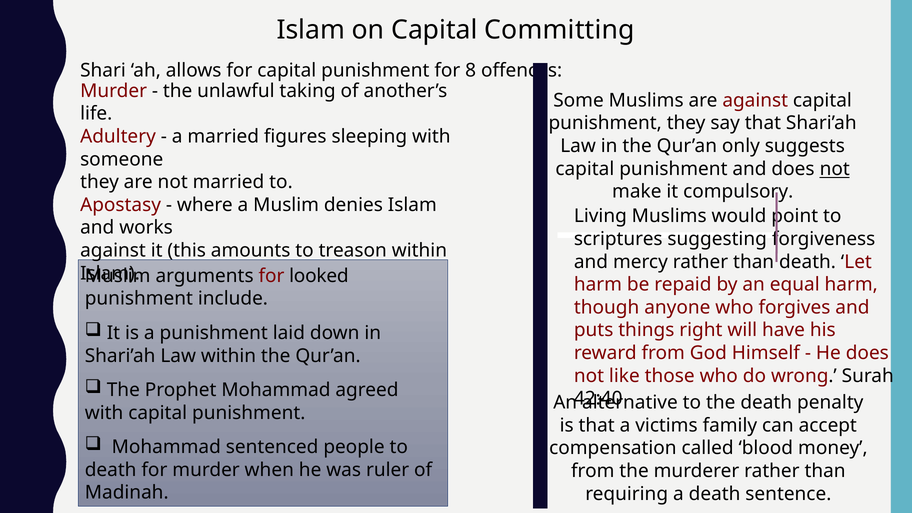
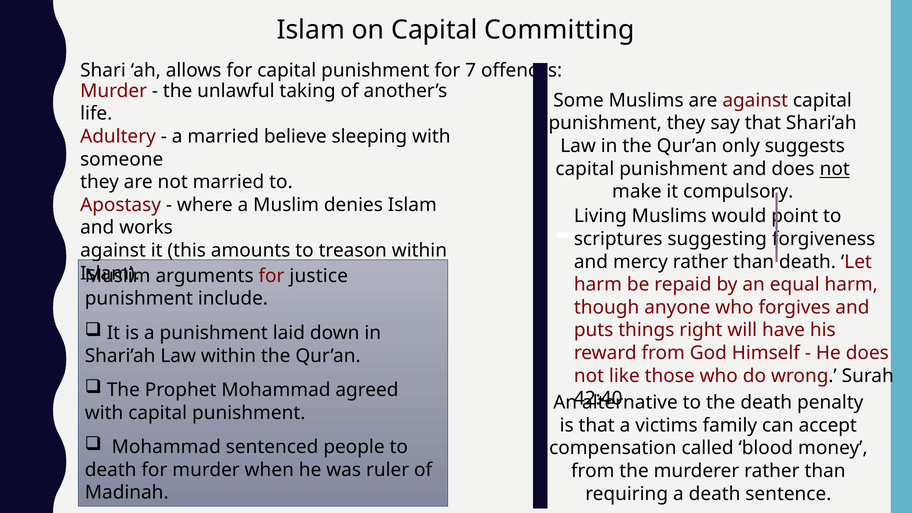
8: 8 -> 7
figures: figures -> believe
looked: looked -> justice
